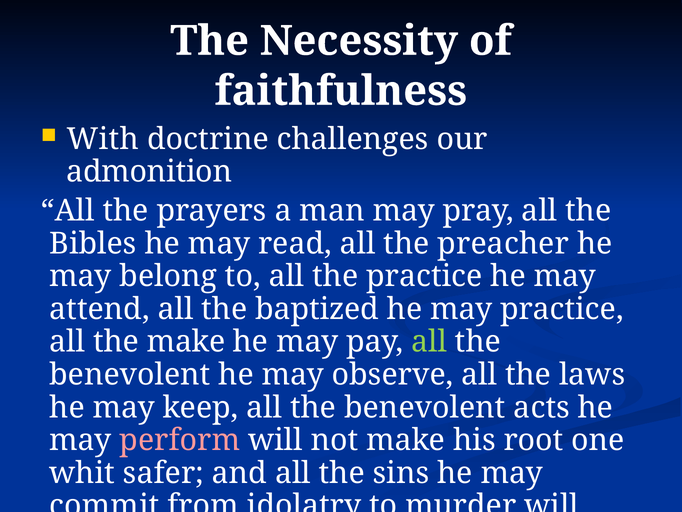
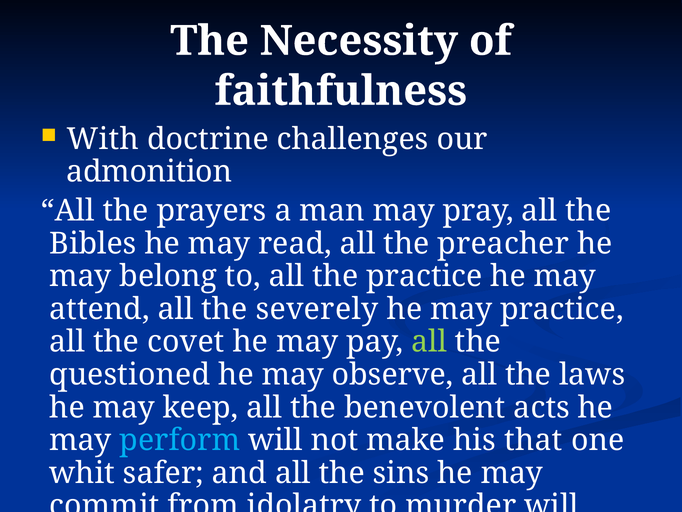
baptized: baptized -> severely
the make: make -> covet
benevolent at (130, 374): benevolent -> questioned
perform colour: pink -> light blue
root: root -> that
